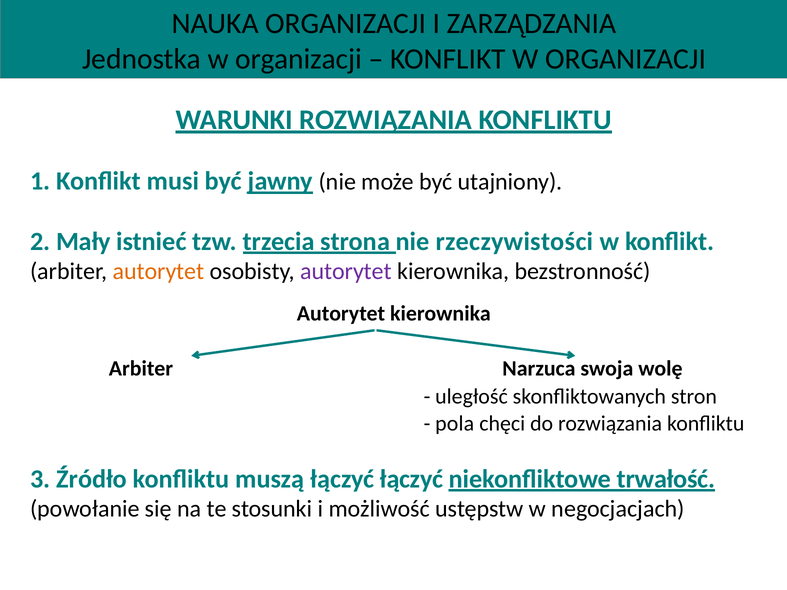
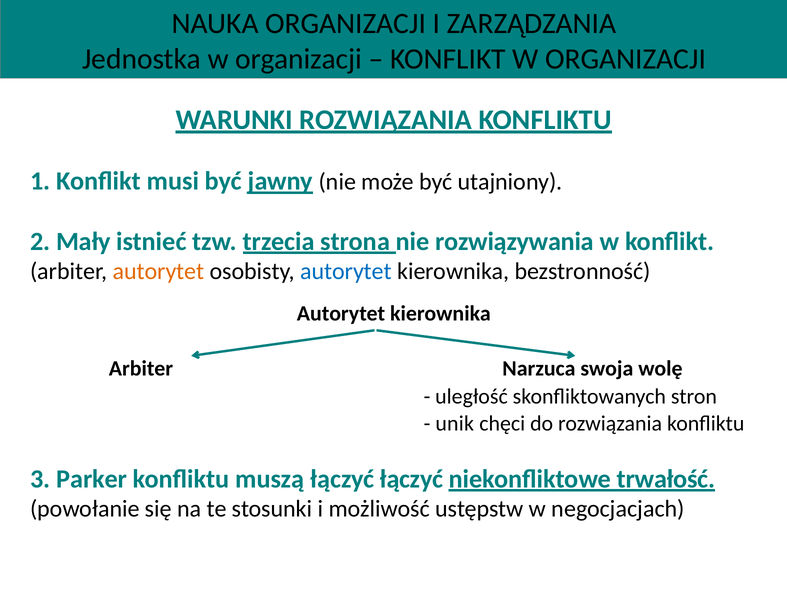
rzeczywistości: rzeczywistości -> rozwiązywania
autorytet at (346, 272) colour: purple -> blue
pola: pola -> unik
Źródło: Źródło -> Parker
